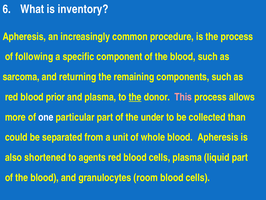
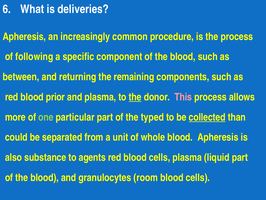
inventory: inventory -> deliveries
sarcoma: sarcoma -> between
one colour: white -> light green
under: under -> typed
collected underline: none -> present
shortened: shortened -> substance
